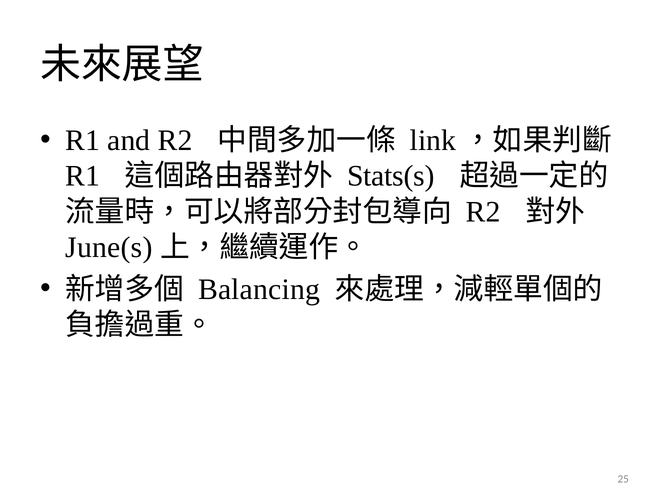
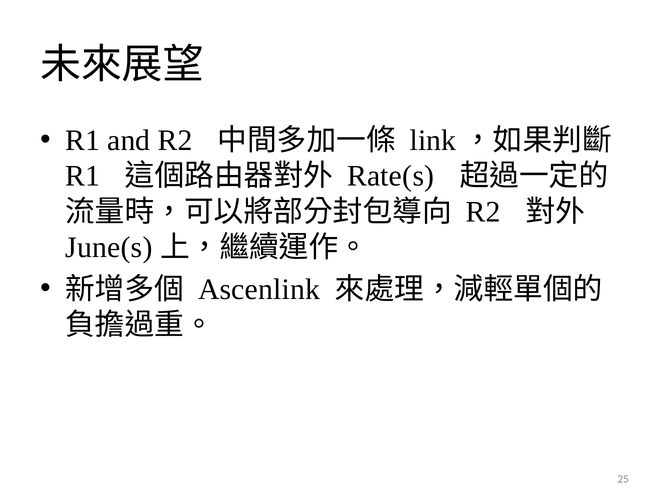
Stats(s: Stats(s -> Rate(s
Balancing: Balancing -> Ascenlink
